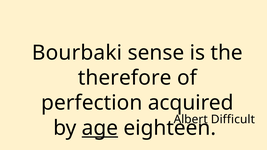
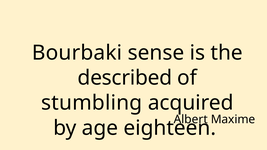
therefore: therefore -> described
perfection: perfection -> stumbling
Difficult: Difficult -> Maxime
age underline: present -> none
